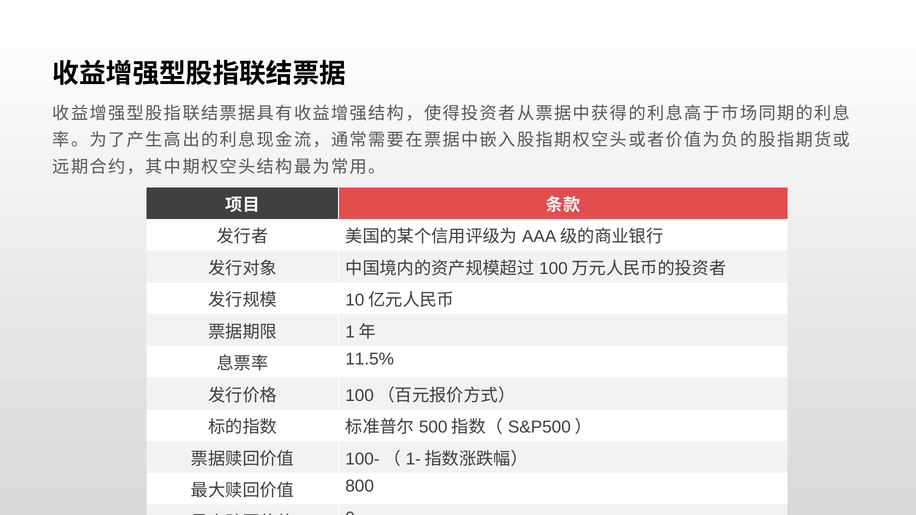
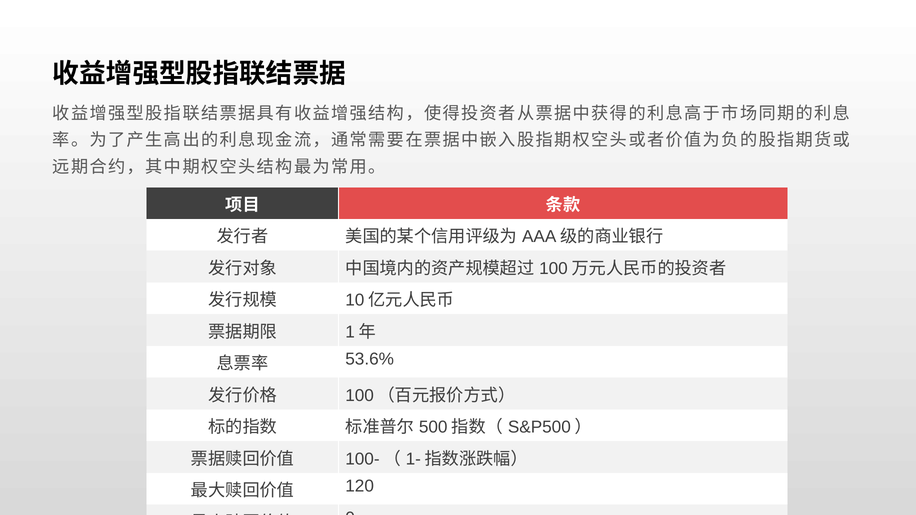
11.5%: 11.5% -> 53.6%
800: 800 -> 120
